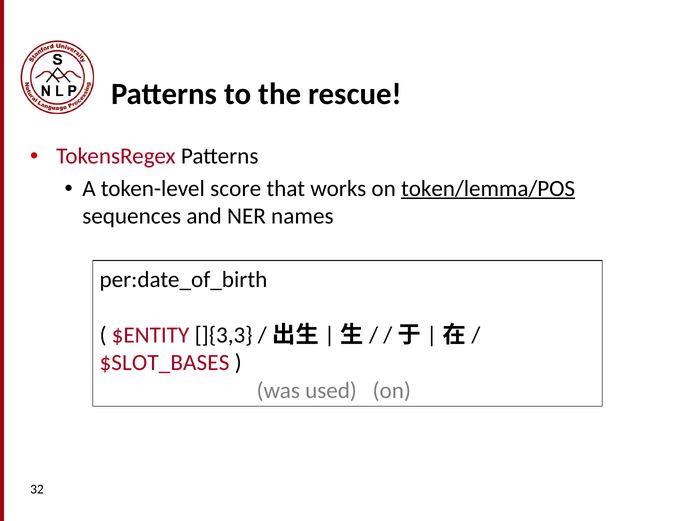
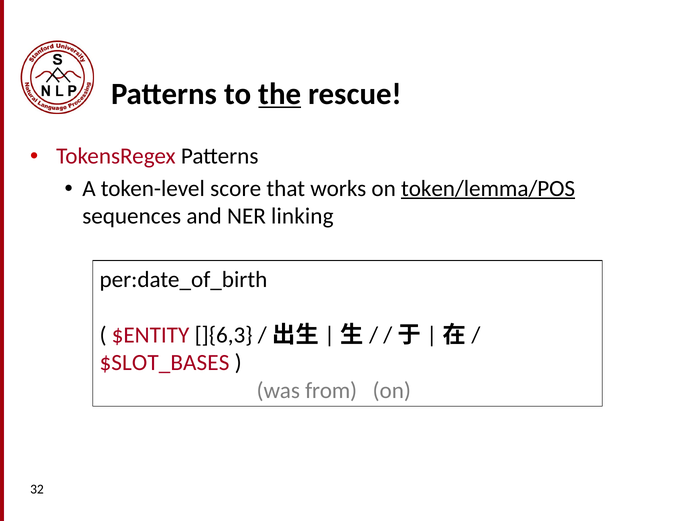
the underline: none -> present
names: names -> linking
]{3,3: ]{3,3 -> ]{6,3
used: used -> from
